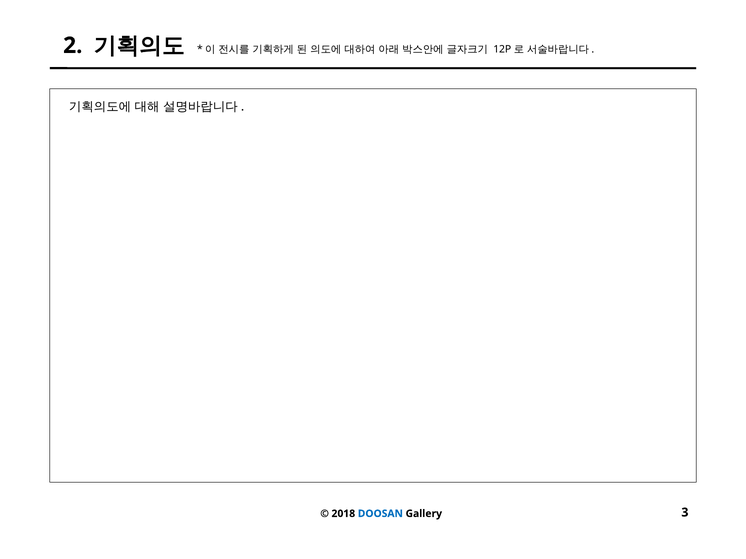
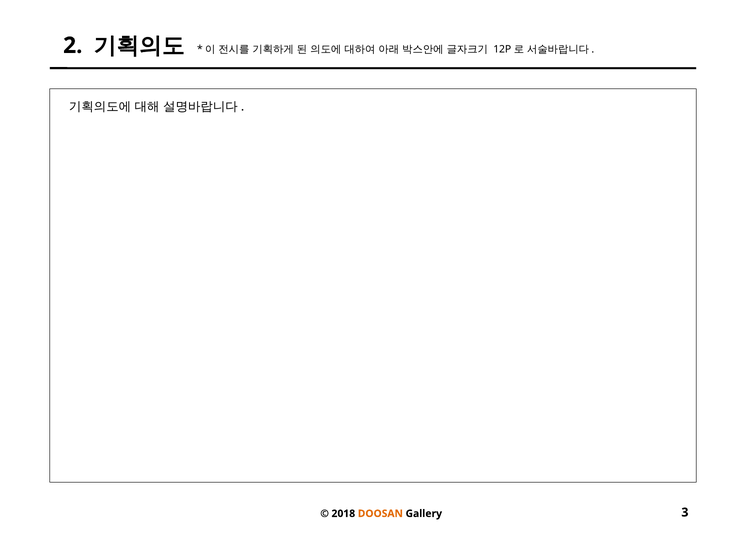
DOOSAN colour: blue -> orange
